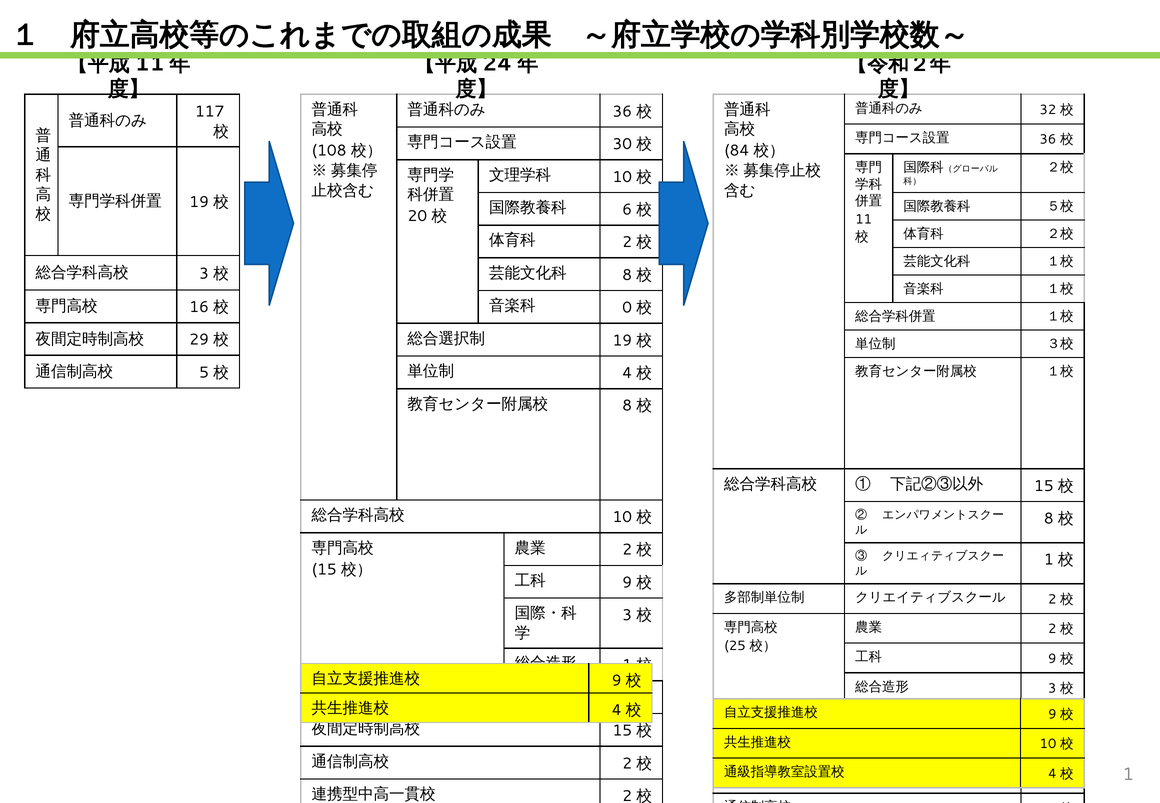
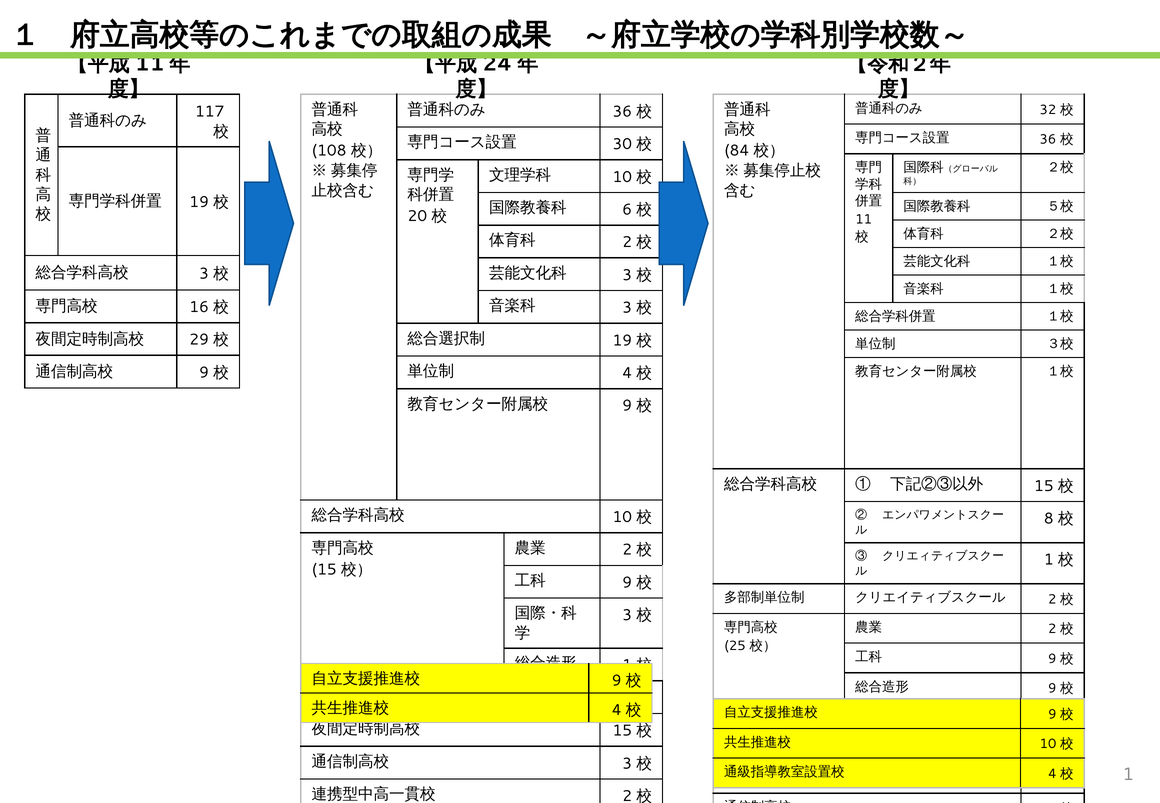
8 at (627, 275): 8 -> 3
0 at (627, 308): 0 -> 3
5 at (204, 373): 5 -> 9
8 at (627, 406): 8 -> 9
3 at (1052, 688): 3 -> 9
2 at (627, 763): 2 -> 3
